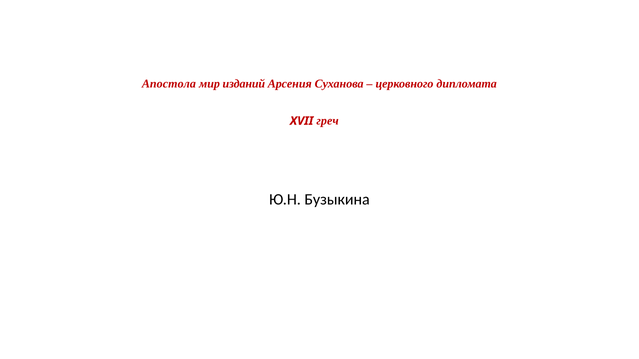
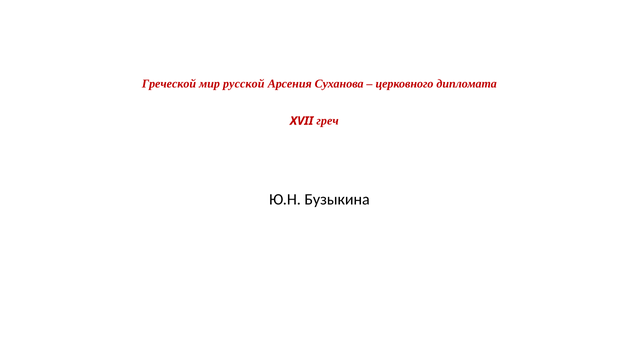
Апостола: Апостола -> Греческой
изданий: изданий -> русской
